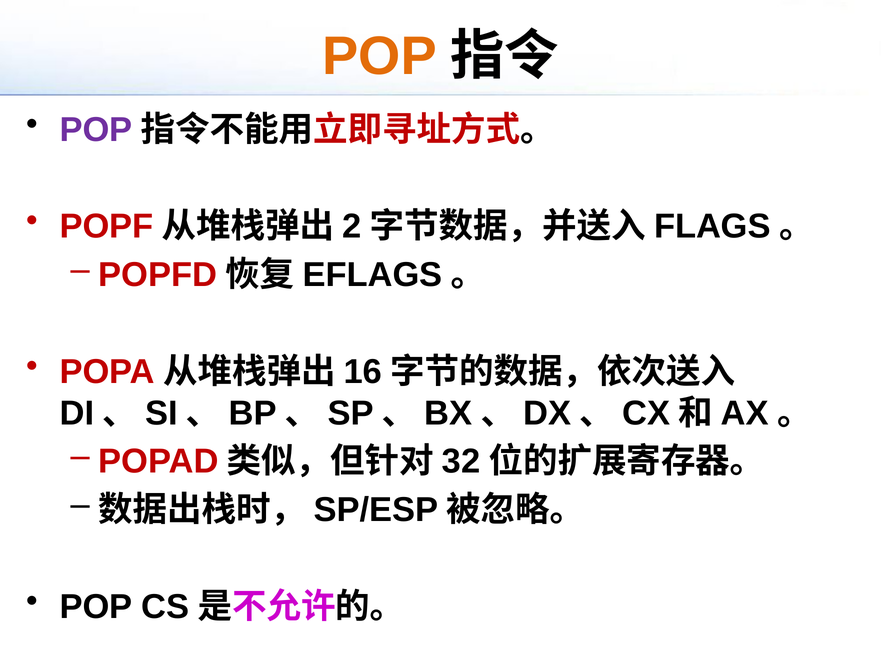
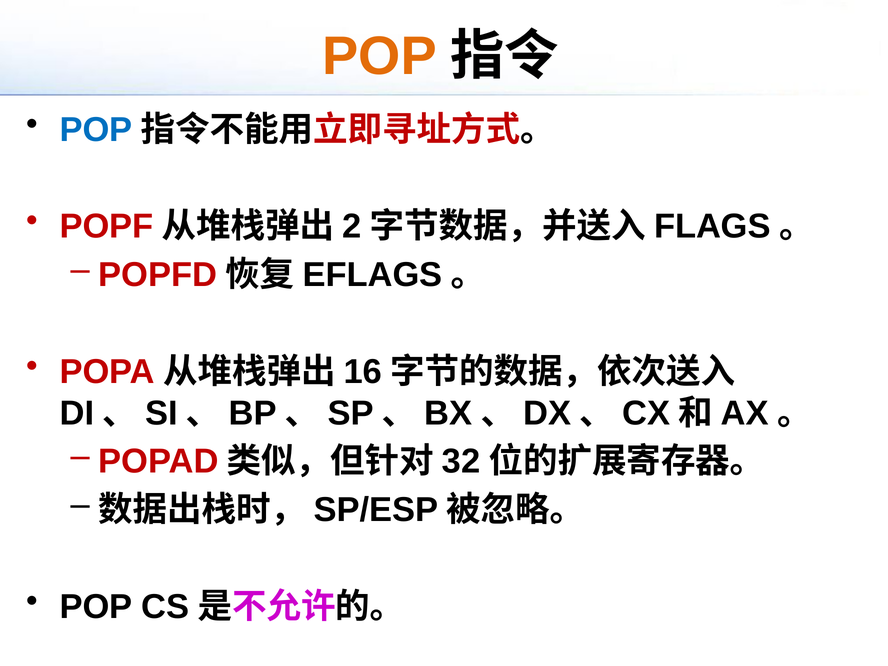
POP at (96, 130) colour: purple -> blue
